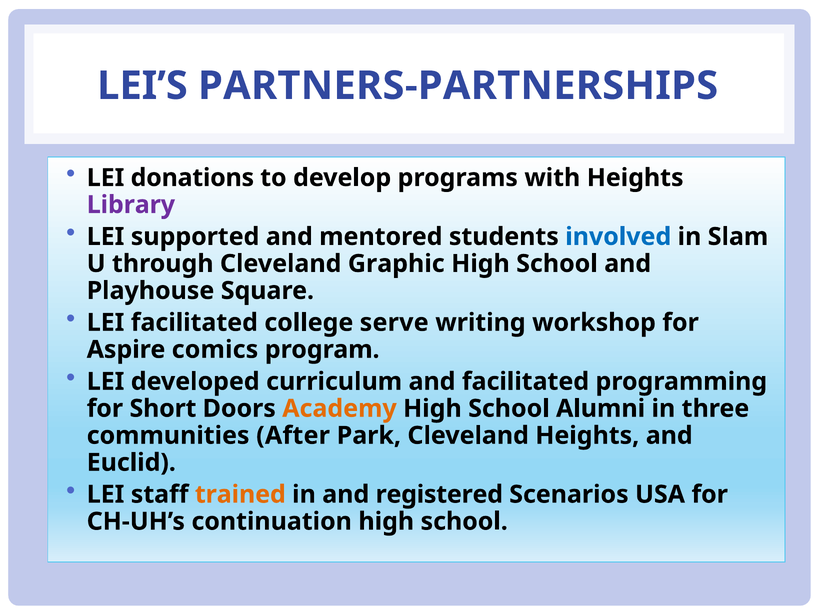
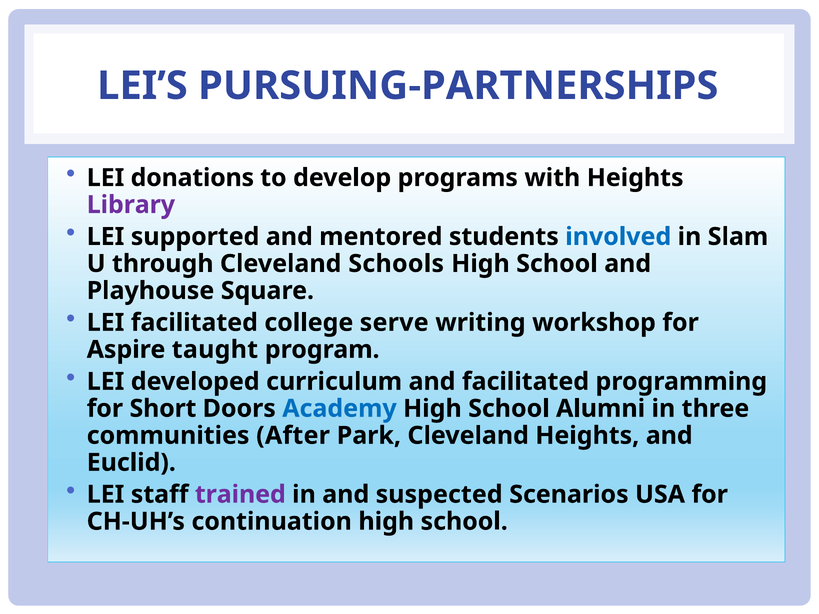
PARTNERS-PARTNERSHIPS: PARTNERS-PARTNERSHIPS -> PURSUING-PARTNERSHIPS
Graphic: Graphic -> Schools
comics: comics -> taught
Academy colour: orange -> blue
trained colour: orange -> purple
registered: registered -> suspected
